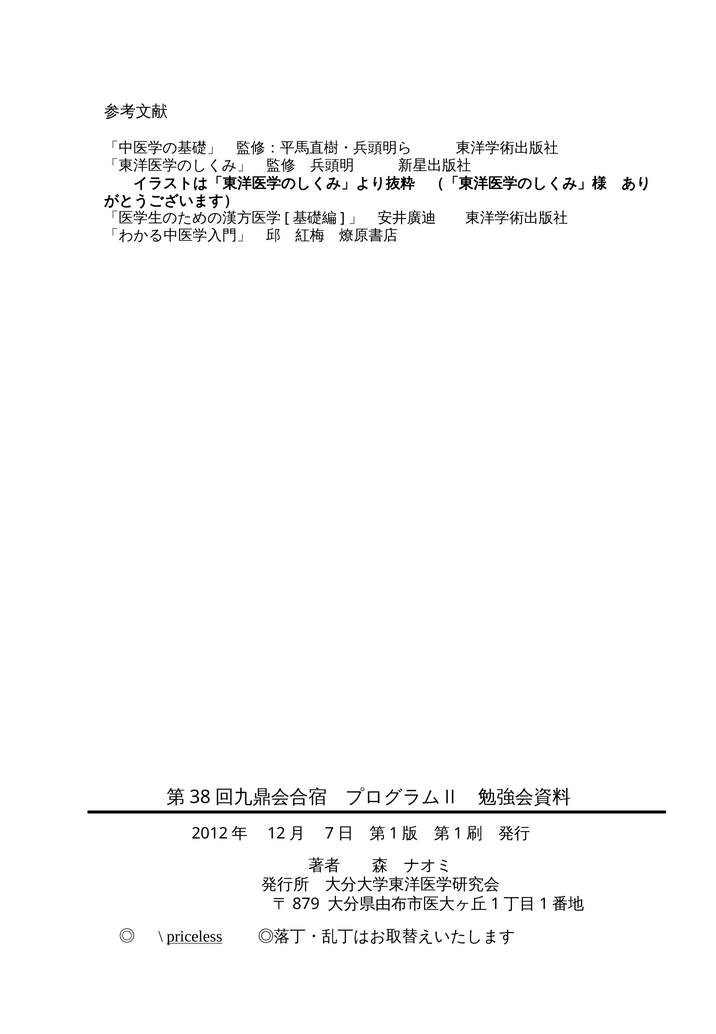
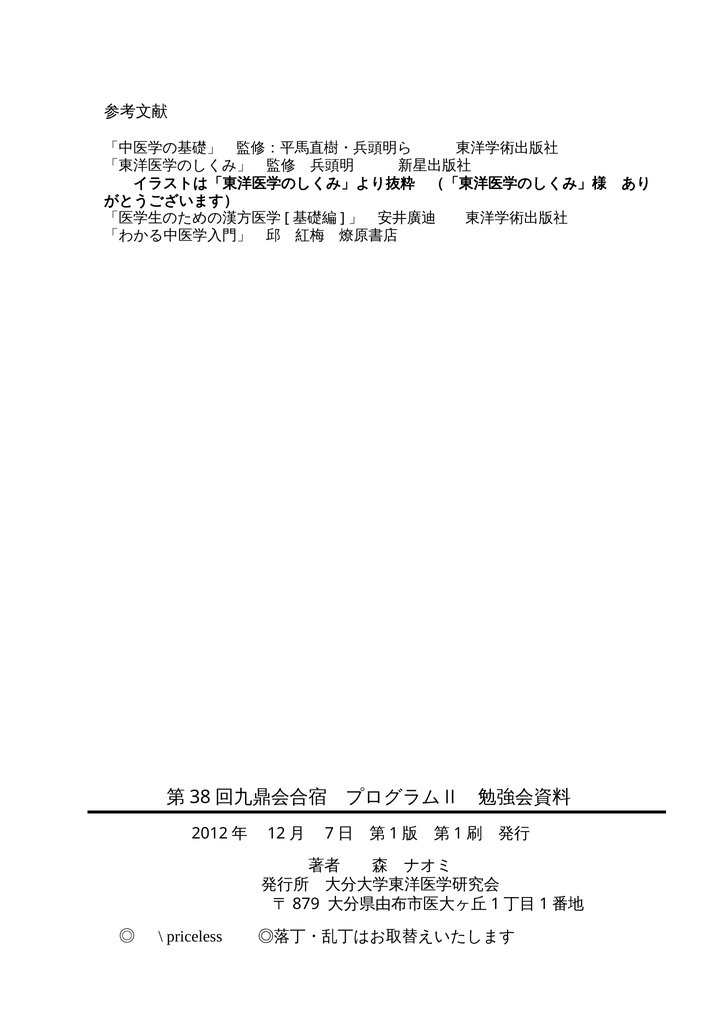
priceless underline: present -> none
